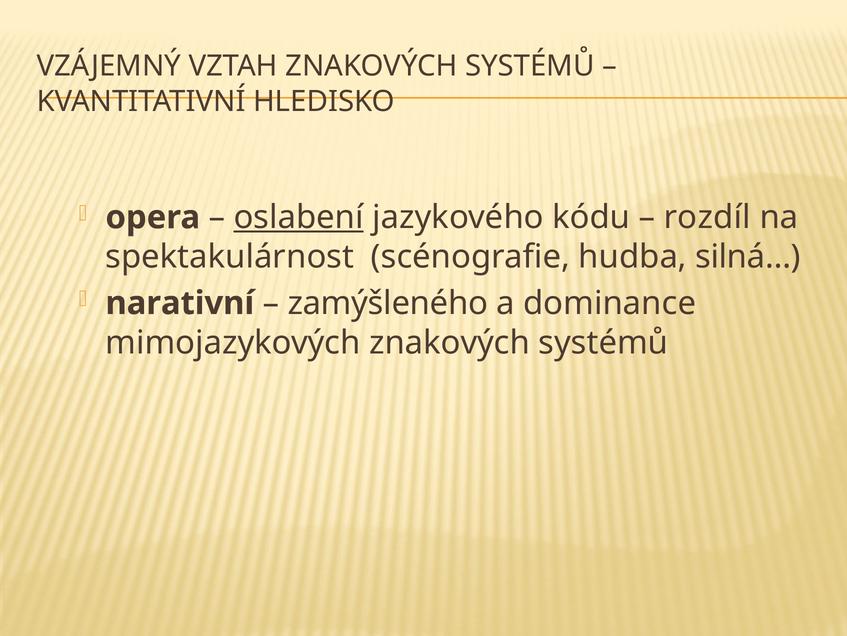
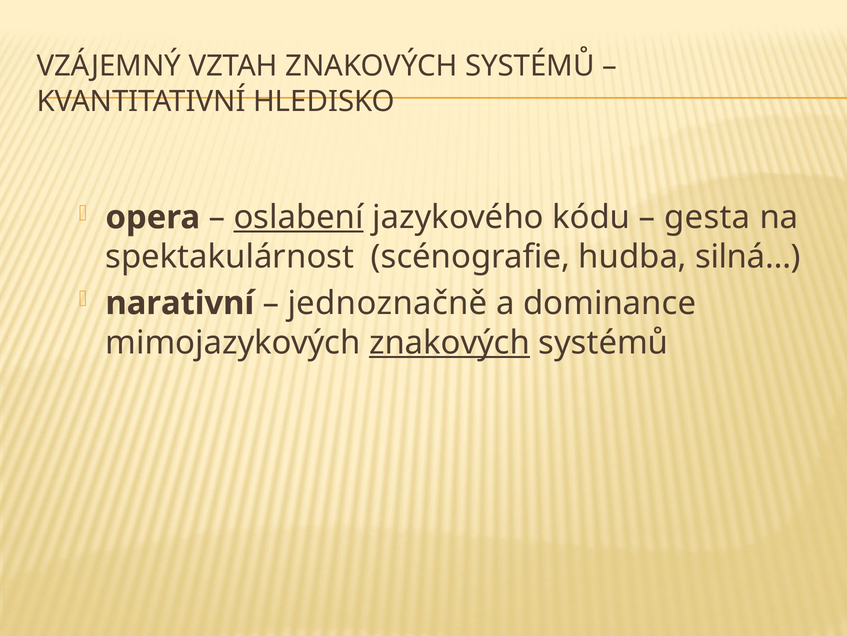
rozdíl: rozdíl -> gesta
zamýšleného: zamýšleného -> jednoznačně
znakových at (450, 342) underline: none -> present
